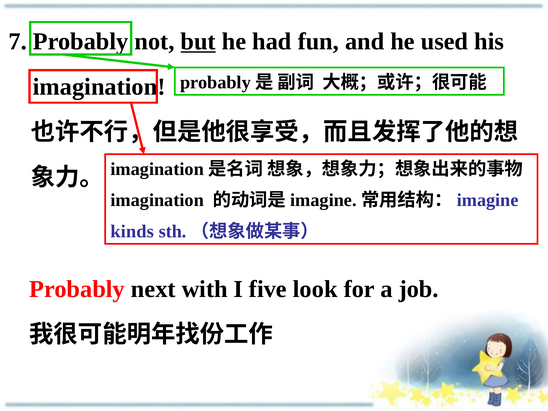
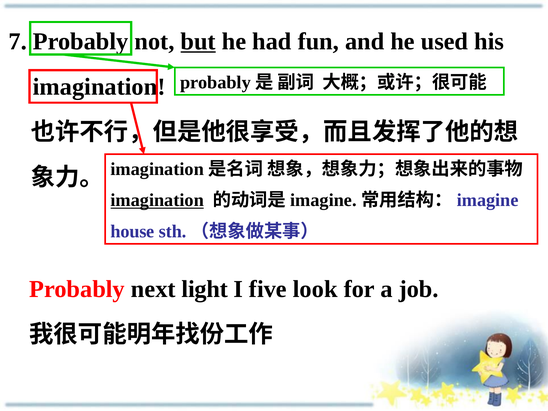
imagination at (157, 200) underline: none -> present
kinds: kinds -> house
with: with -> light
